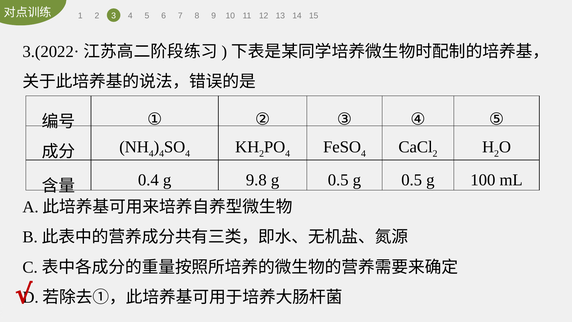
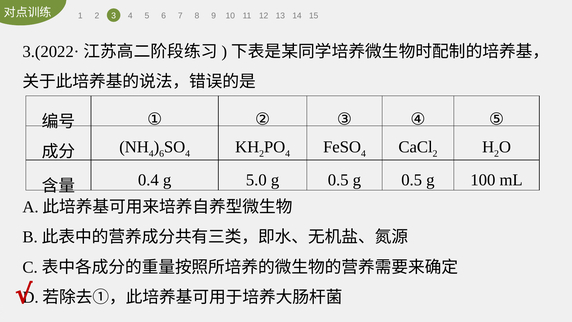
4 at (162, 153): 4 -> 6
9.8: 9.8 -> 5.0
